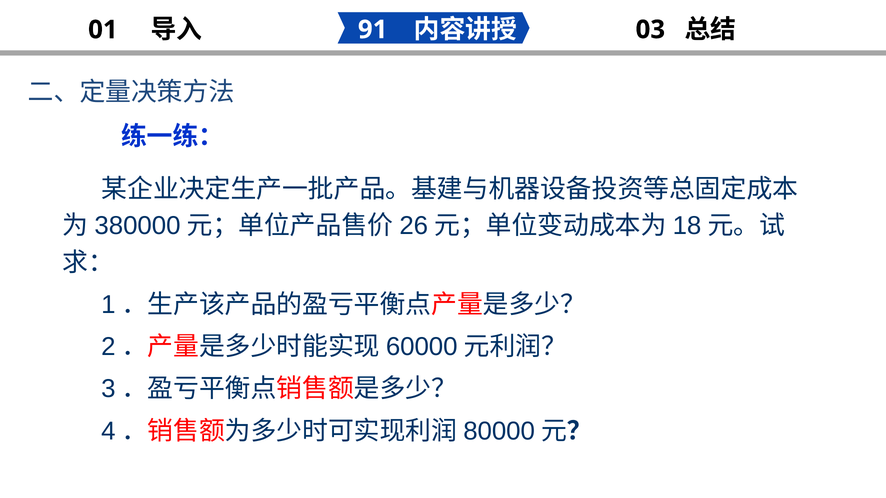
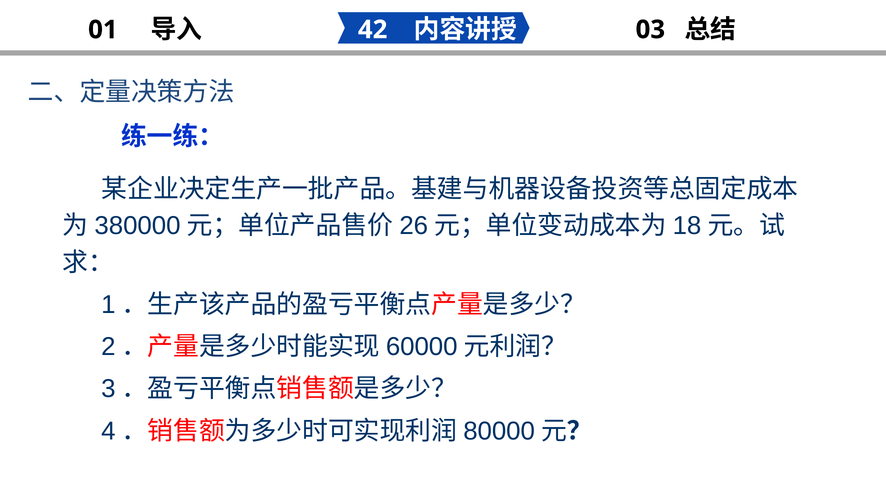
91: 91 -> 42
